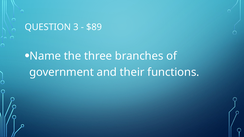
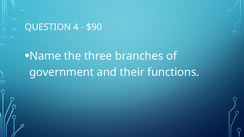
3: 3 -> 4
$89: $89 -> $90
